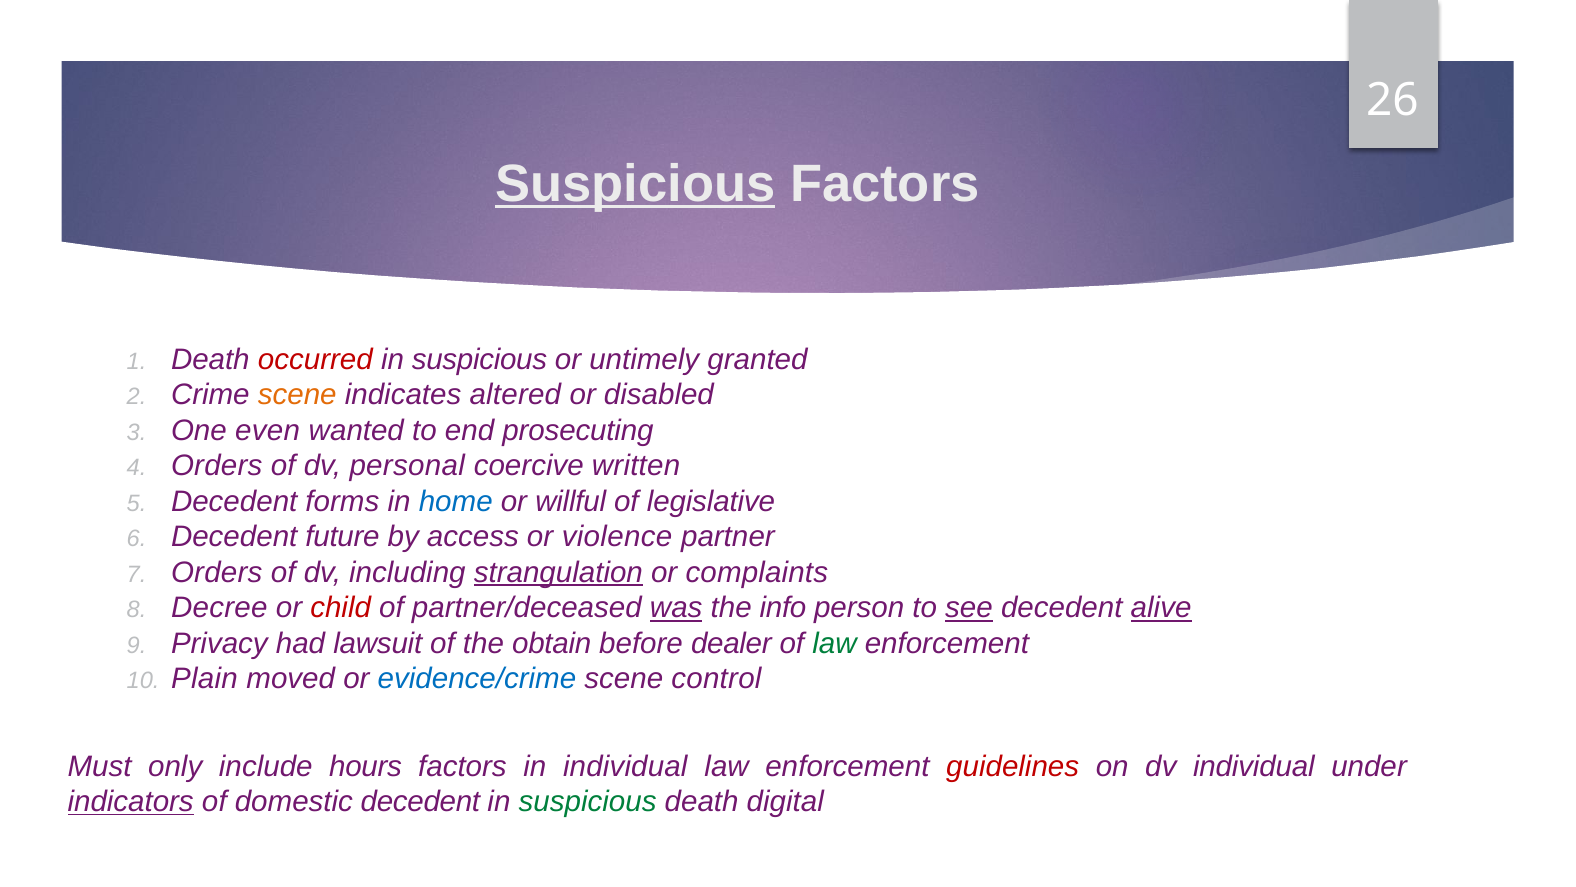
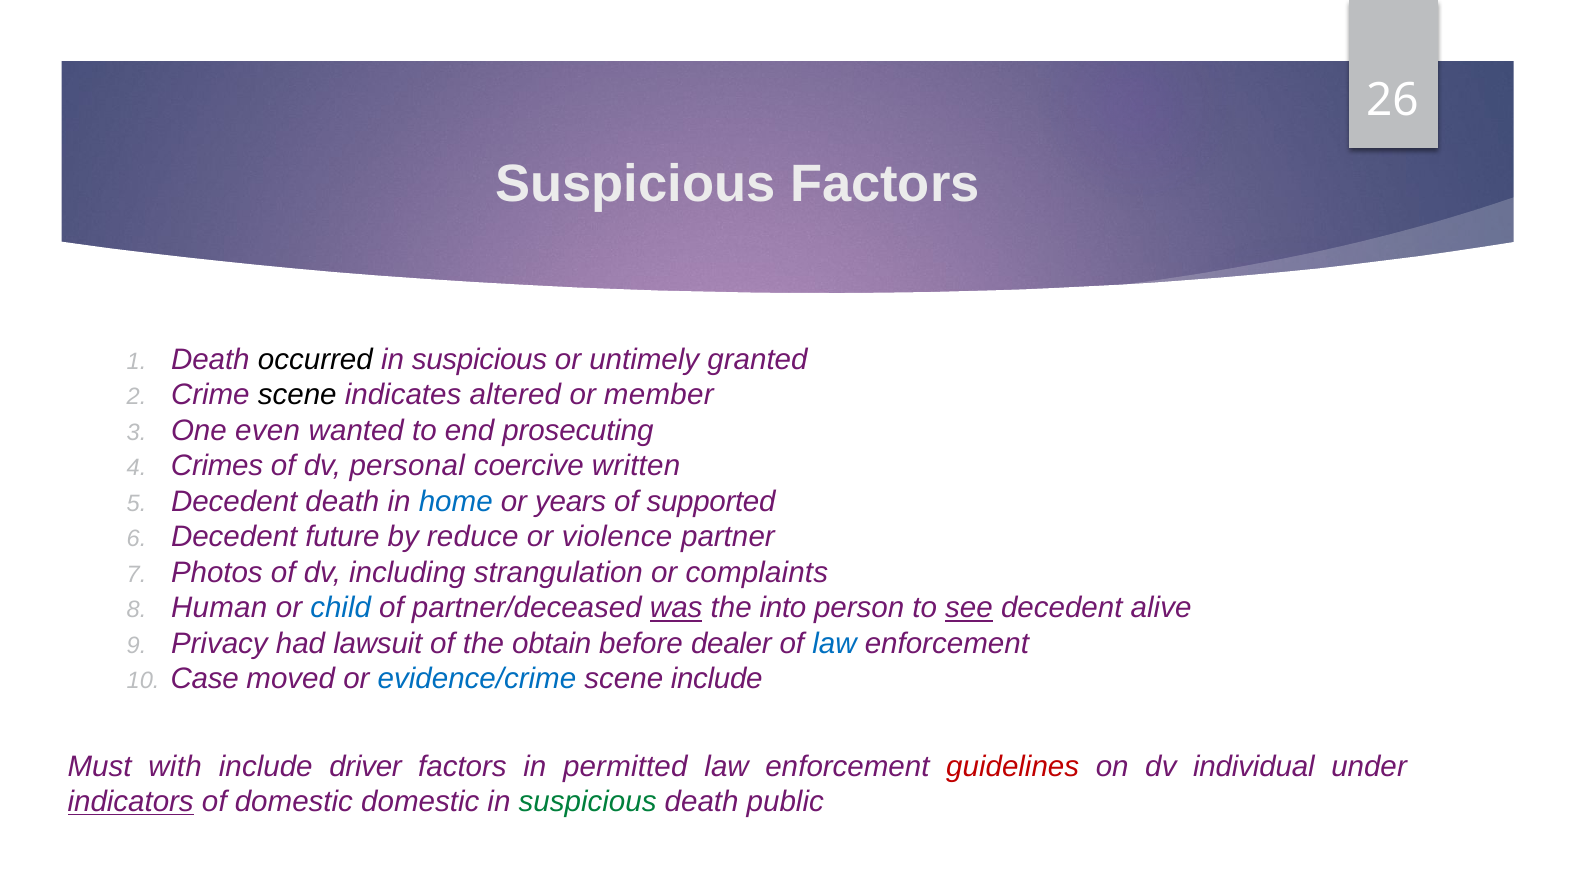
Suspicious at (635, 184) underline: present -> none
occurred colour: red -> black
scene at (297, 395) colour: orange -> black
disabled: disabled -> member
Orders at (217, 466): Orders -> Crimes
Decedent forms: forms -> death
willful: willful -> years
legislative: legislative -> supported
access: access -> reduce
Orders at (217, 572): Orders -> Photos
strangulation underline: present -> none
Decree: Decree -> Human
child colour: red -> blue
info: info -> into
alive underline: present -> none
law at (835, 643) colour: green -> blue
Plain: Plain -> Case
scene control: control -> include
only: only -> with
hours: hours -> driver
in individual: individual -> permitted
domestic decedent: decedent -> domestic
digital: digital -> public
